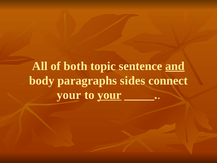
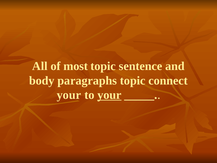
both: both -> most
and underline: present -> none
paragraphs sides: sides -> topic
